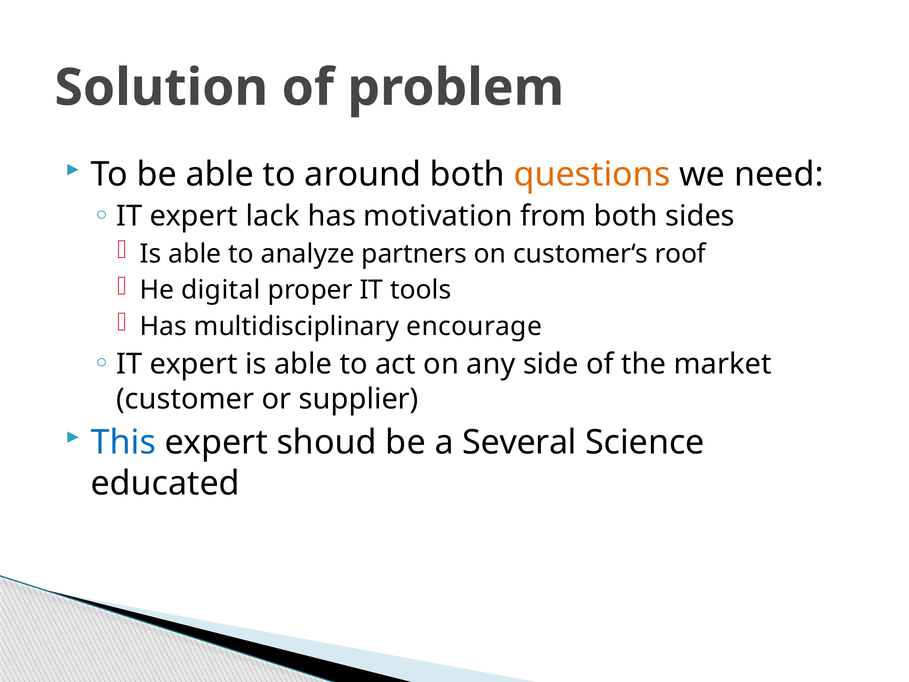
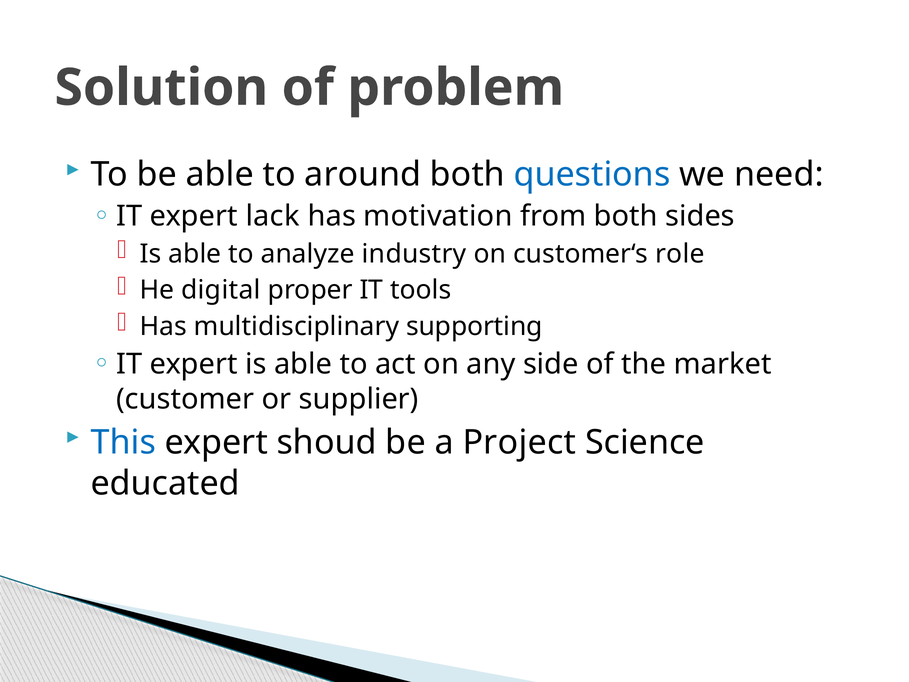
questions colour: orange -> blue
partners: partners -> industry
roof: roof -> role
encourage: encourage -> supporting
Several: Several -> Project
